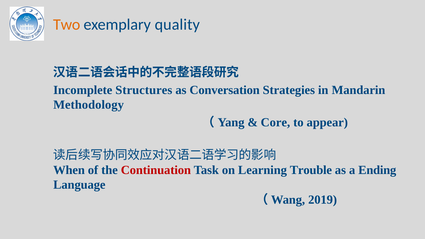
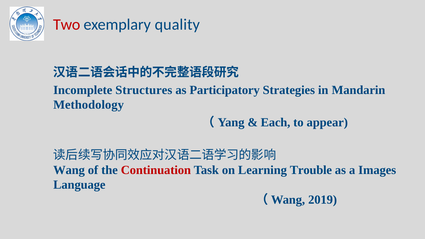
Two colour: orange -> red
Conversation: Conversation -> Participatory
Core: Core -> Each
When at (69, 170): When -> Wang
Ending: Ending -> Images
